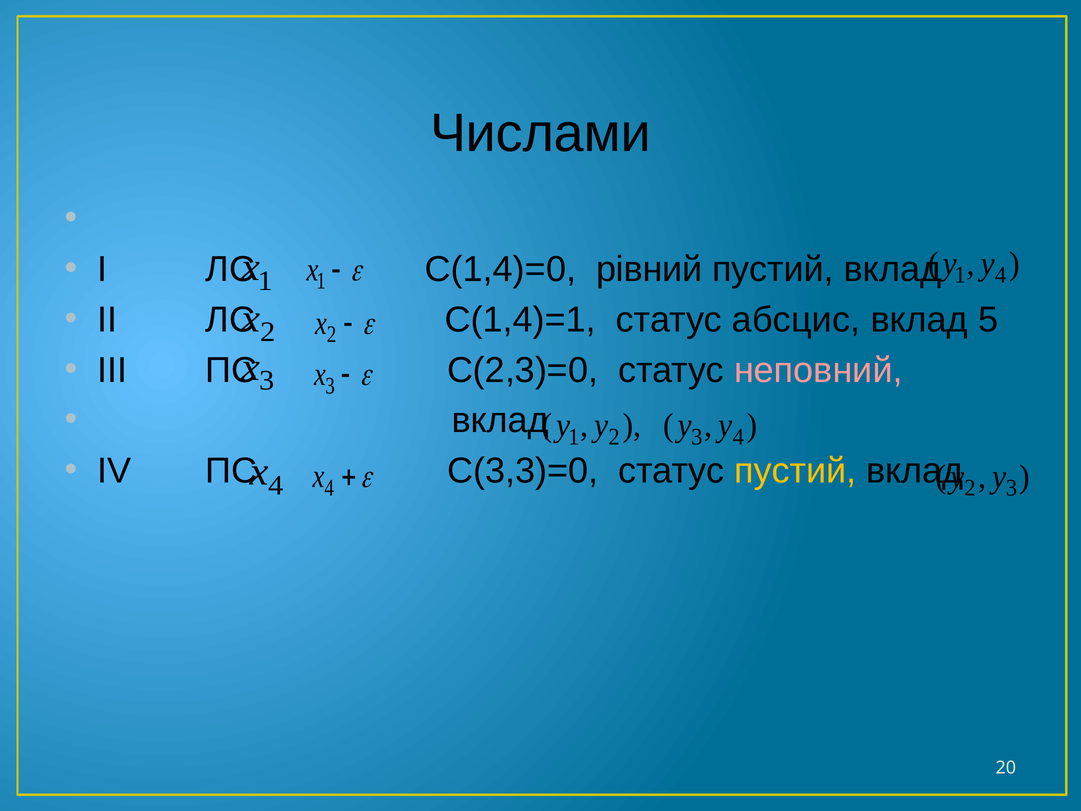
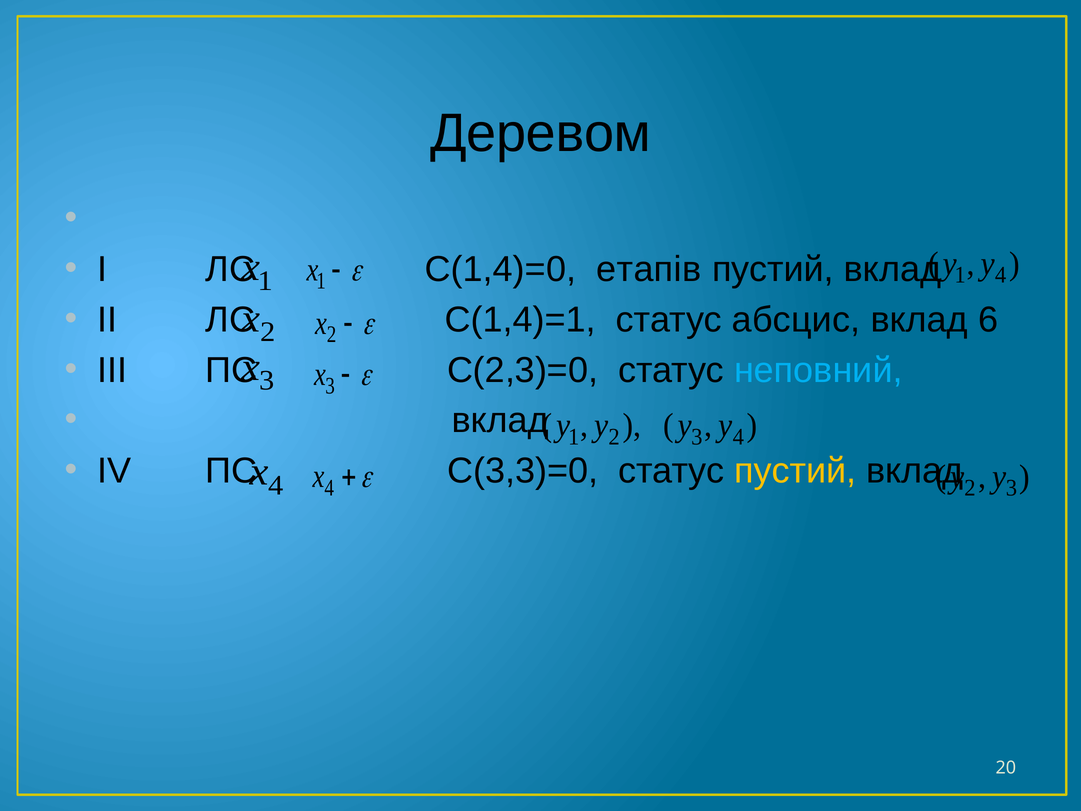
Числами: Числами -> Деревом
рівний: рівний -> етапів
5: 5 -> 6
неповний colour: pink -> light blue
